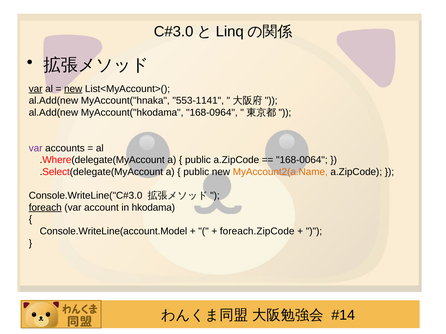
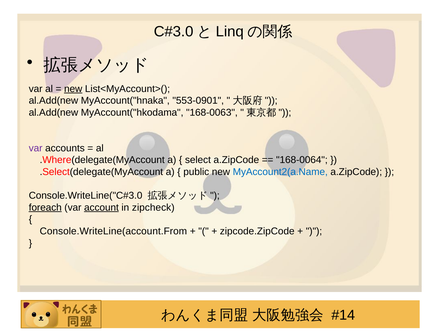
var at (36, 89) underline: present -> none
553-1141: 553-1141 -> 553-0901
168-0964: 168-0964 -> 168-0063
public at (198, 160): public -> select
MyAccount2(a.Name colour: orange -> blue
account underline: none -> present
hkodama: hkodama -> zipcheck
Console.WriteLine(account.Model: Console.WriteLine(account.Model -> Console.WriteLine(account.From
foreach.ZipCode: foreach.ZipCode -> zipcode.ZipCode
